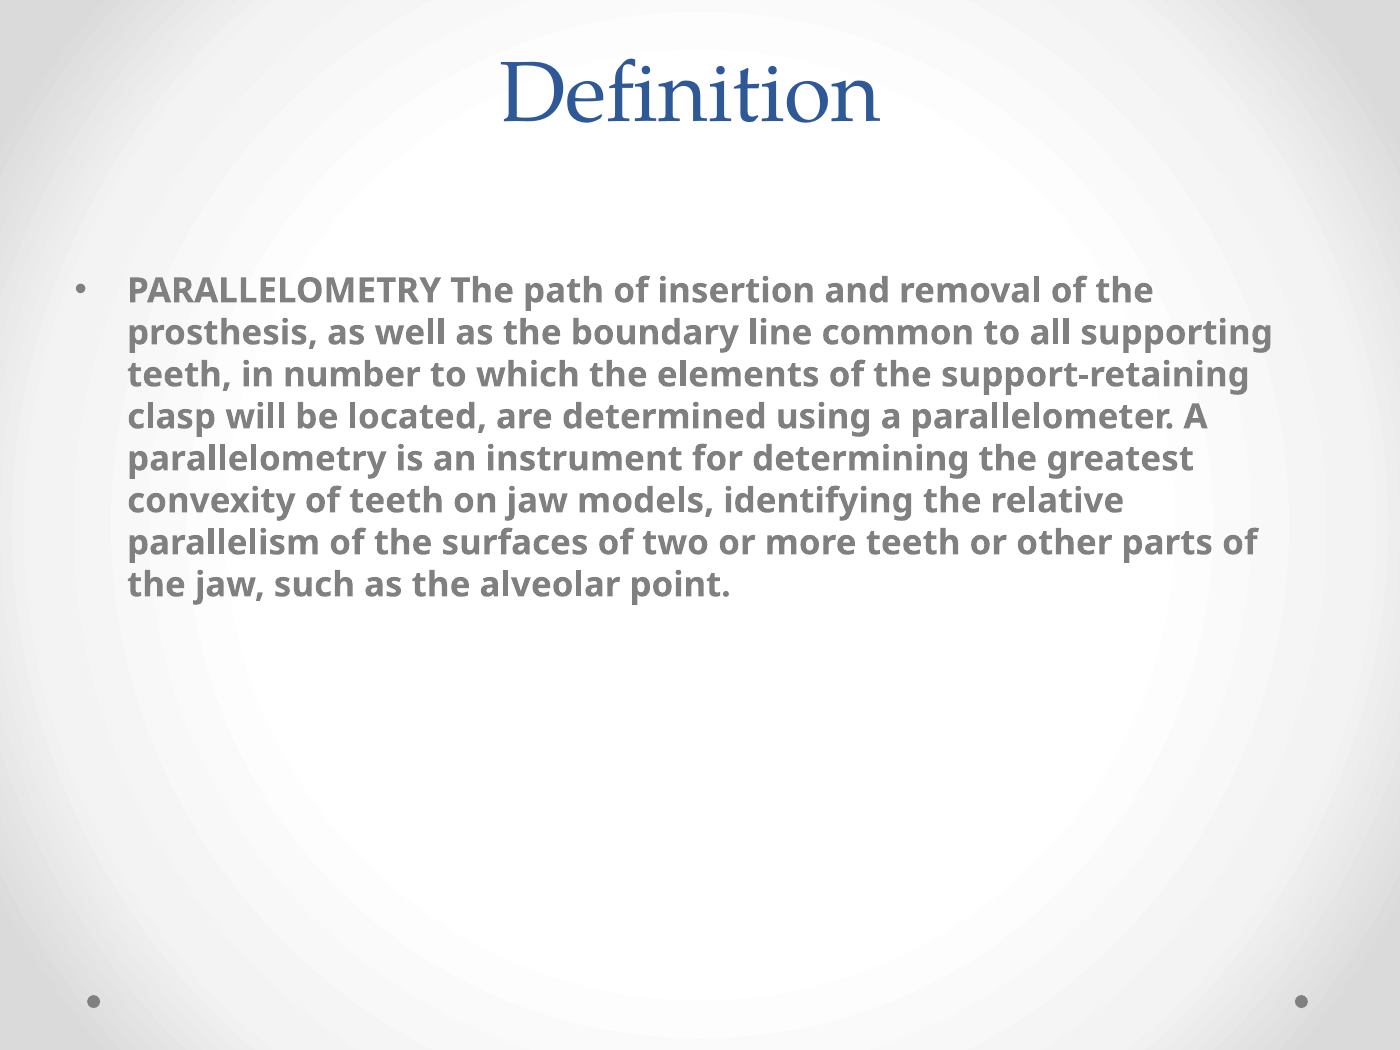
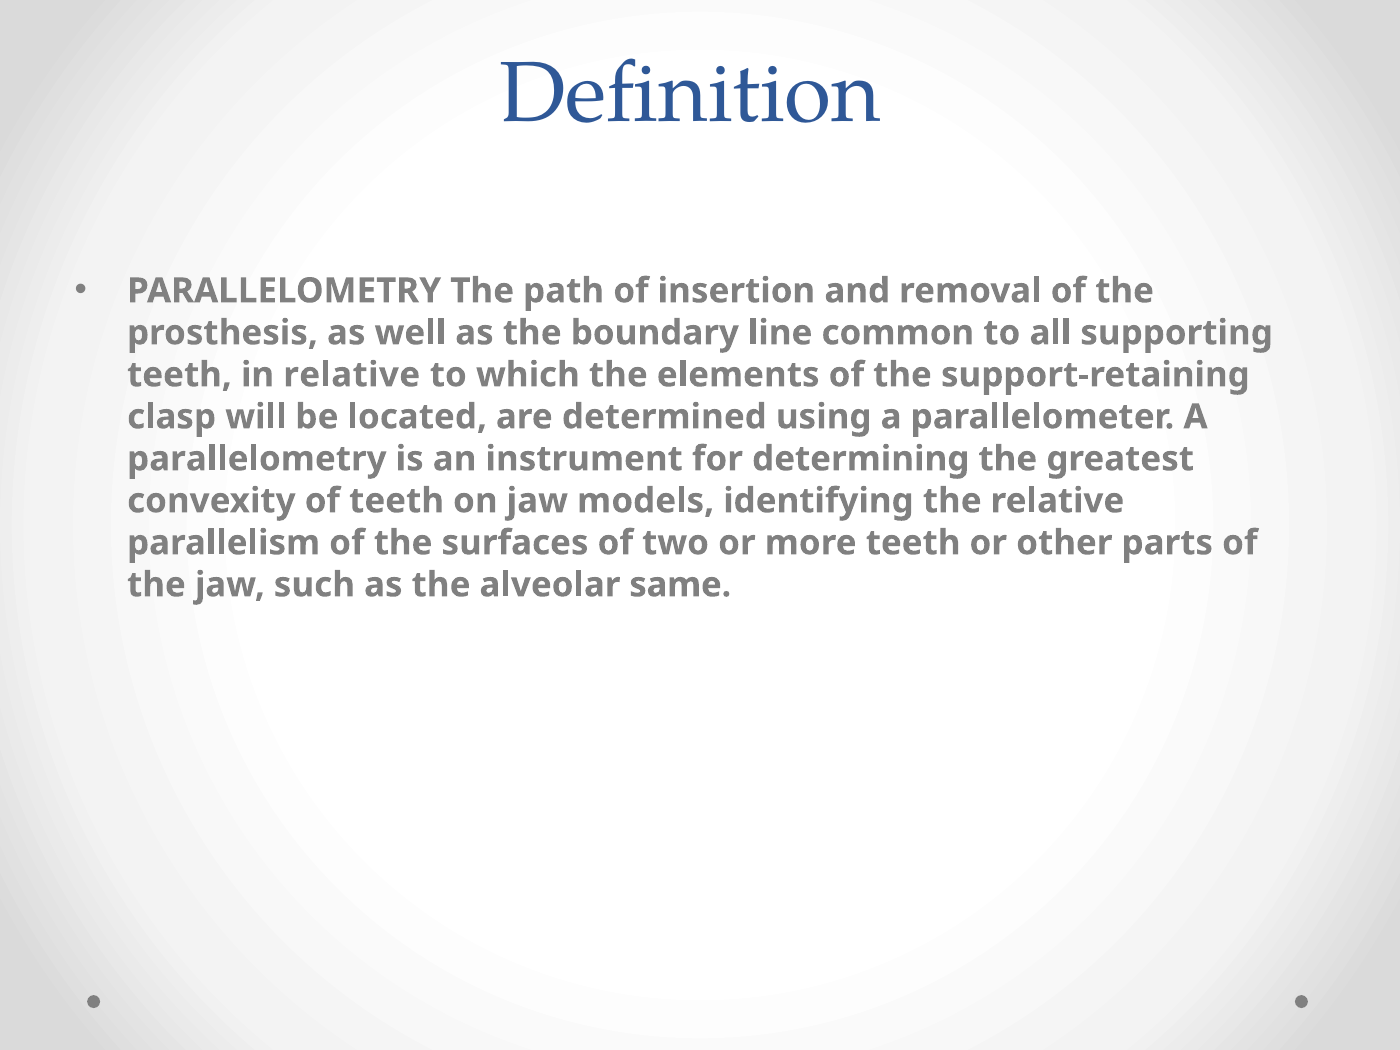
in number: number -> relative
point: point -> same
